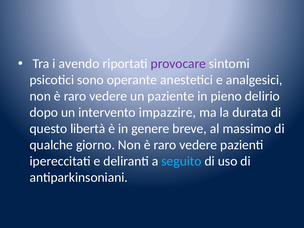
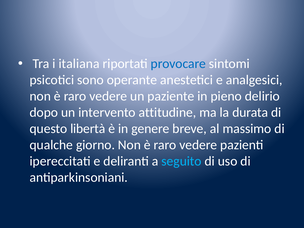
avendo: avendo -> italiana
provocare colour: purple -> blue
impazzire: impazzire -> attitudine
